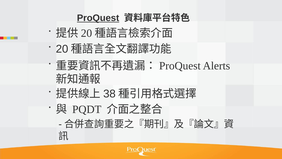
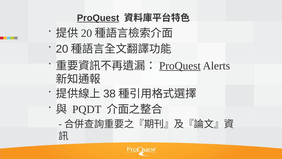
ProQuest at (180, 66) underline: none -> present
